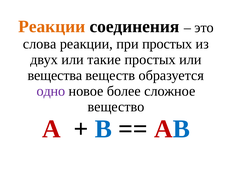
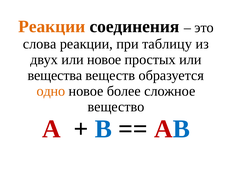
при простых: простых -> таблицу
или такие: такие -> новое
одно colour: purple -> orange
